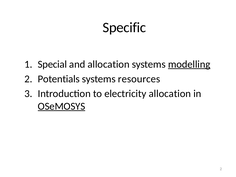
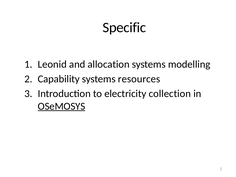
Special: Special -> Leonid
modelling underline: present -> none
Potentials: Potentials -> Capability
electricity allocation: allocation -> collection
